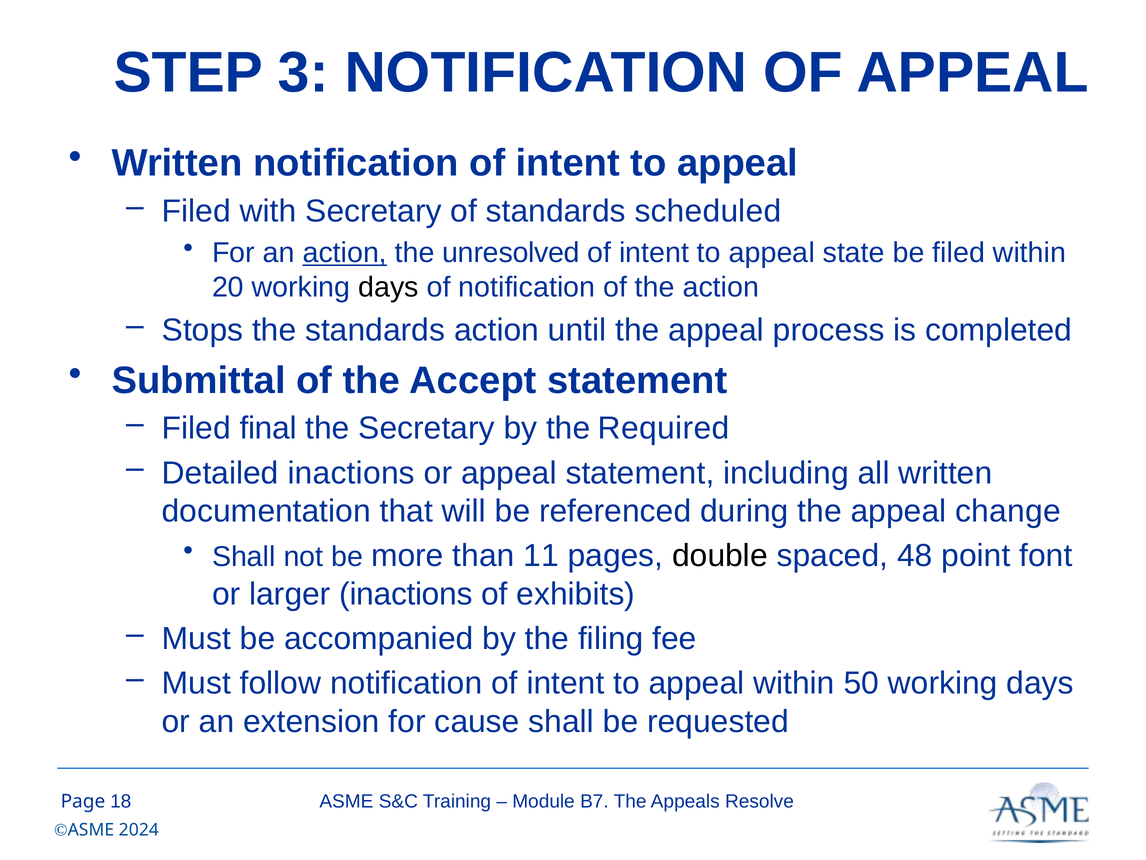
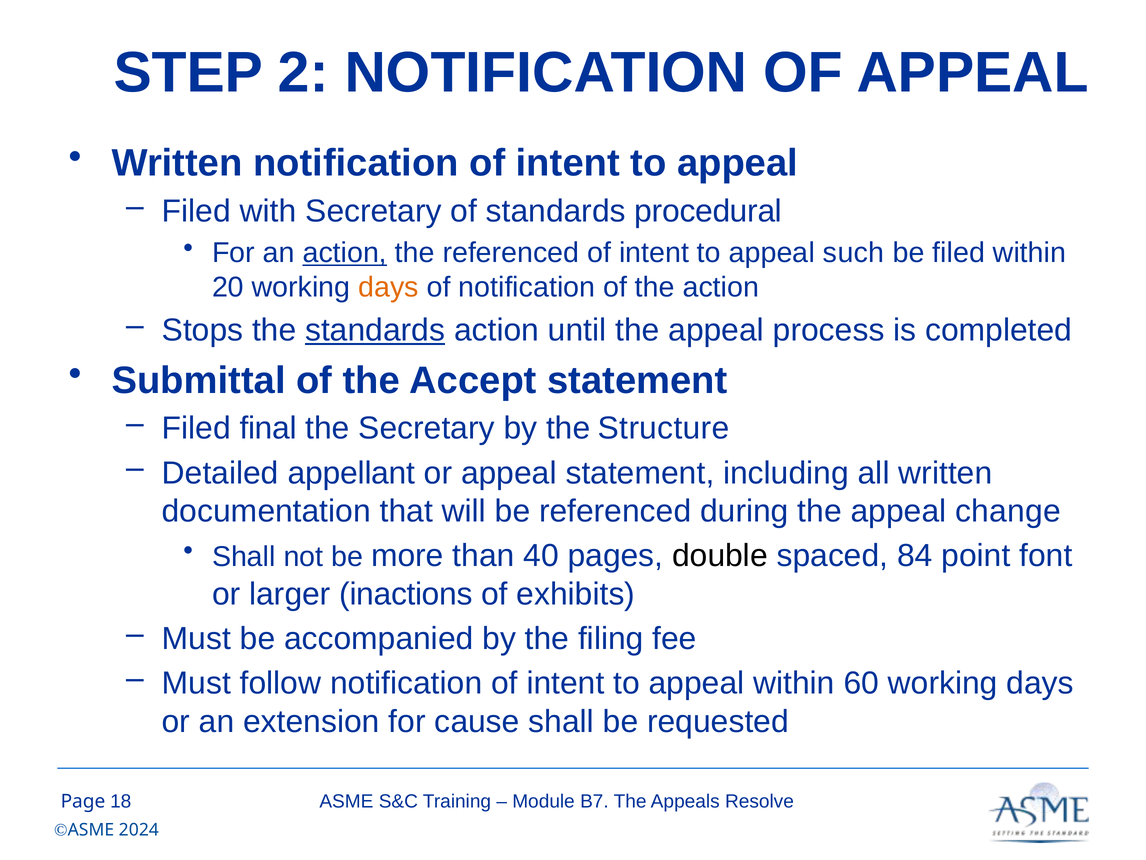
3: 3 -> 2
scheduled: scheduled -> procedural
the unresolved: unresolved -> referenced
state: state -> such
days at (389, 287) colour: black -> orange
standards at (375, 330) underline: none -> present
Required: Required -> Structure
Detailed inactions: inactions -> appellant
11: 11 -> 40
48: 48 -> 84
50: 50 -> 60
